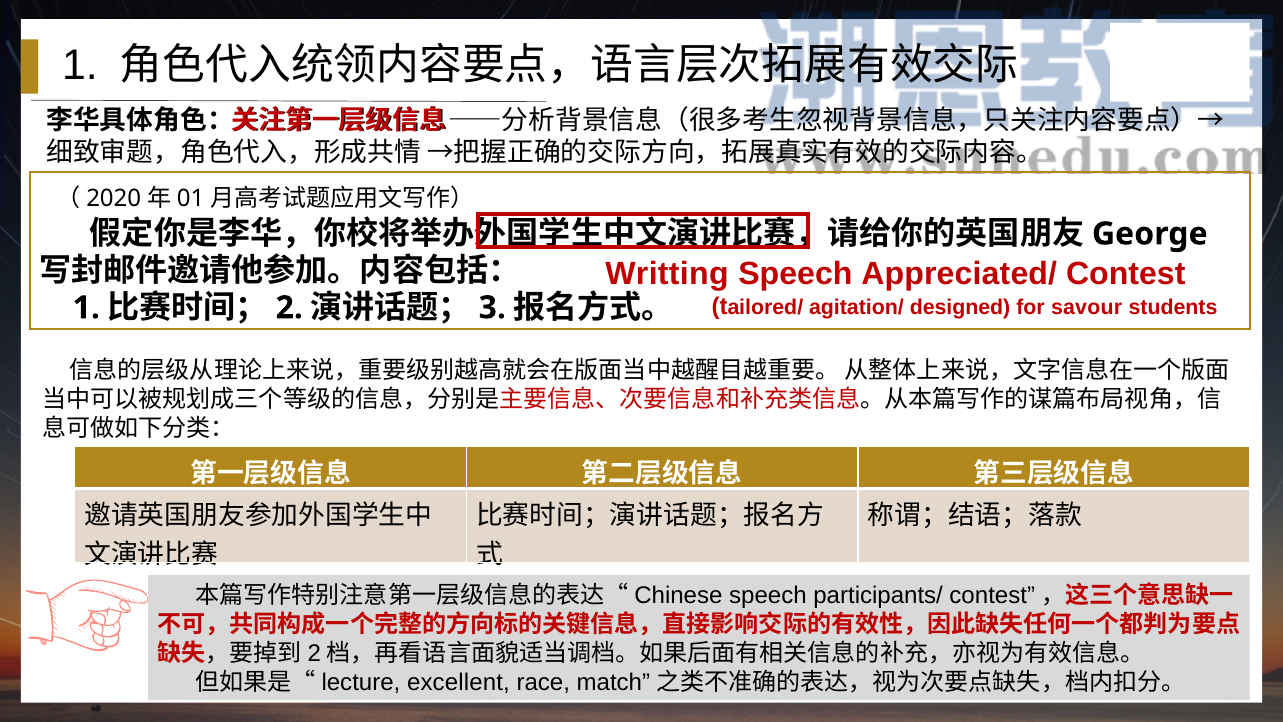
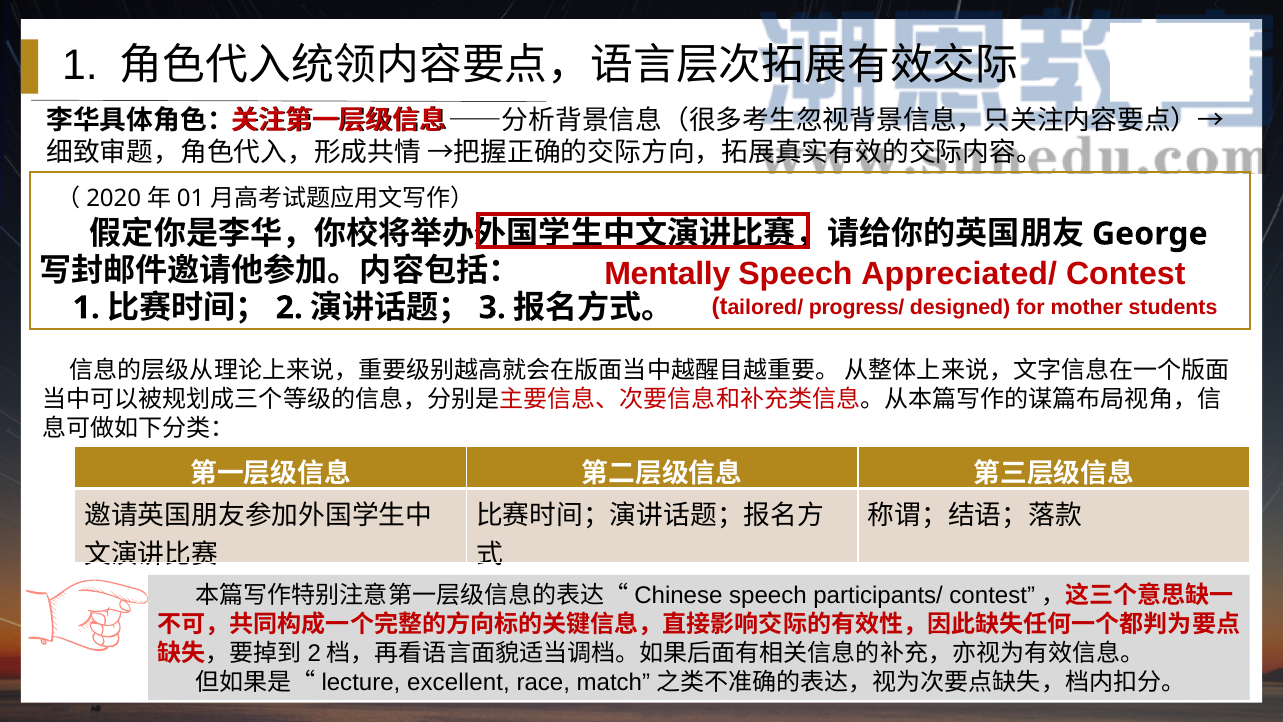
Writting: Writting -> Mentally
agitation/: agitation/ -> progress/
savour: savour -> mother
